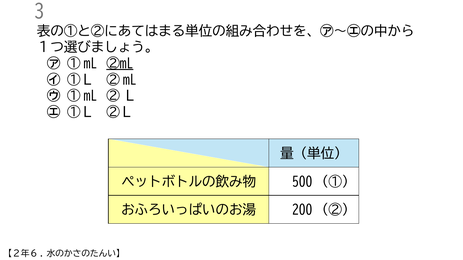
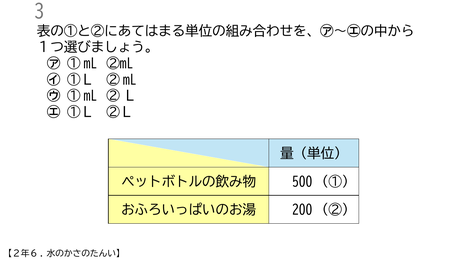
②mL at (120, 64) underline: present -> none
